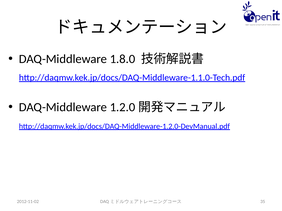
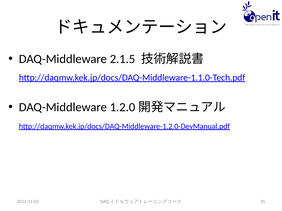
1.8.0: 1.8.0 -> 2.1.5
